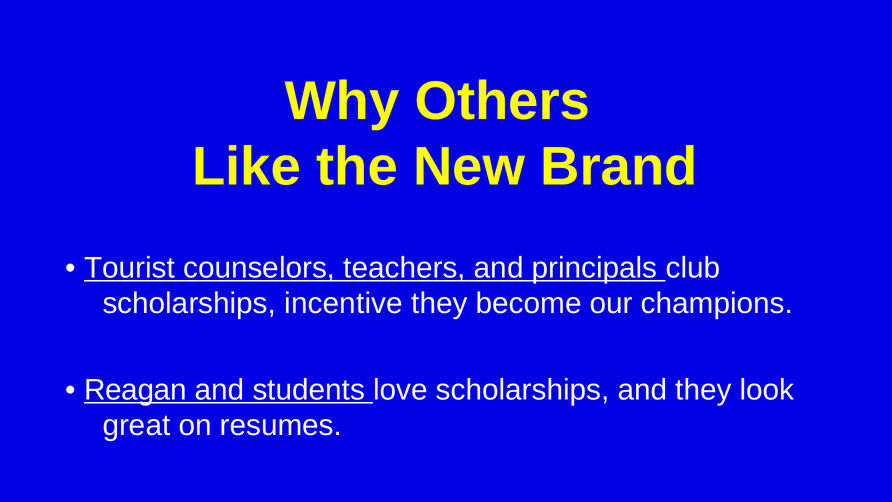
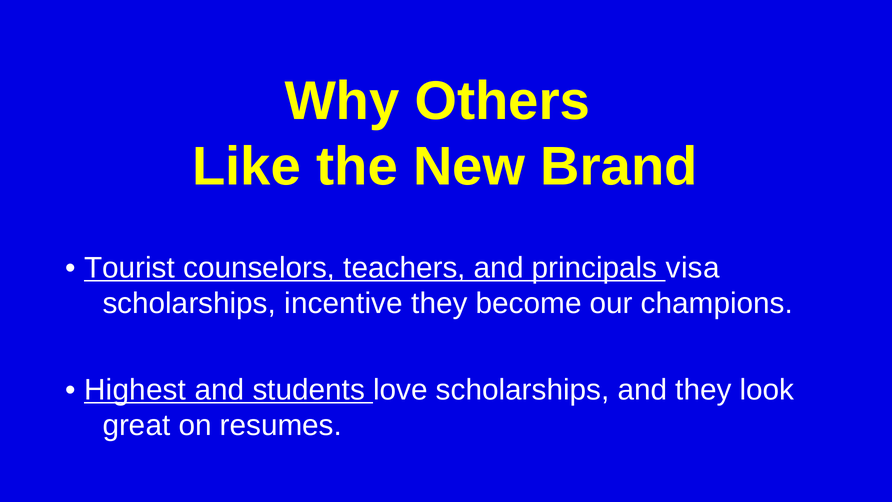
club: club -> visa
Reagan: Reagan -> Highest
